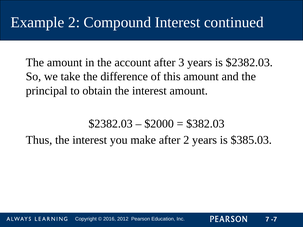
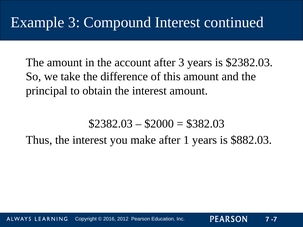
Example 2: 2 -> 3
after 2: 2 -> 1
$385.03: $385.03 -> $882.03
